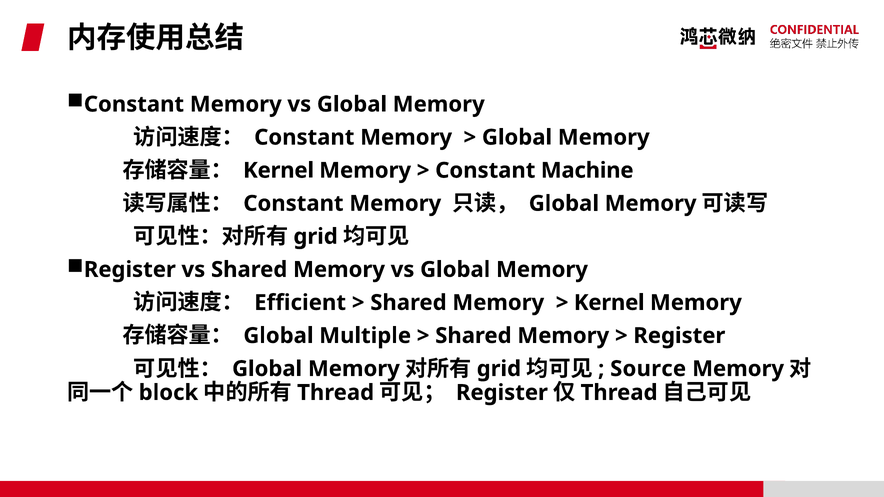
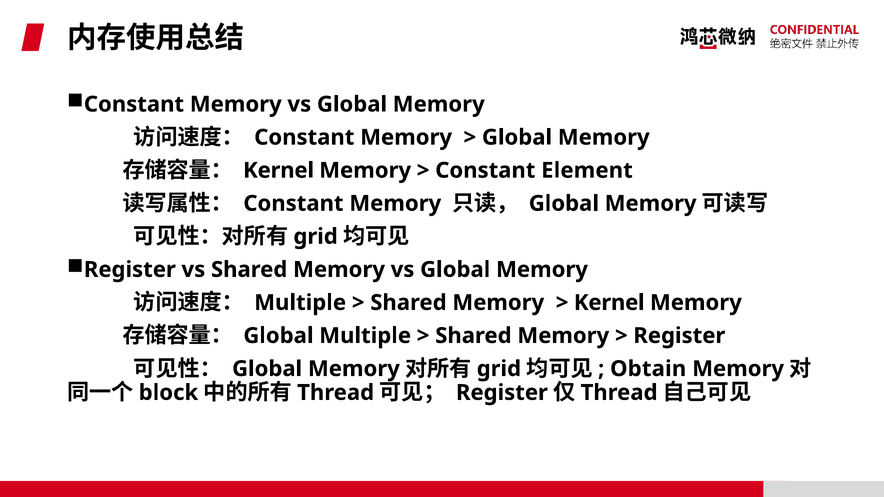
Machine: Machine -> Element
Efficient at (300, 303): Efficient -> Multiple
Source: Source -> Obtain
